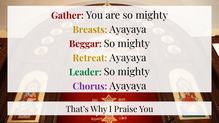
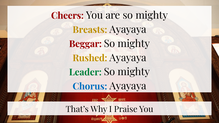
Gather: Gather -> Cheers
Retreat: Retreat -> Rushed
Chorus colour: purple -> blue
